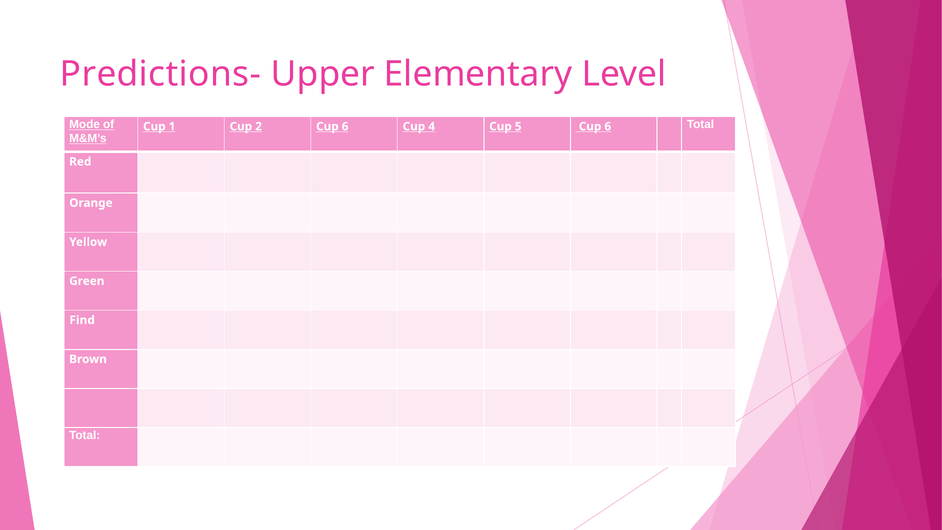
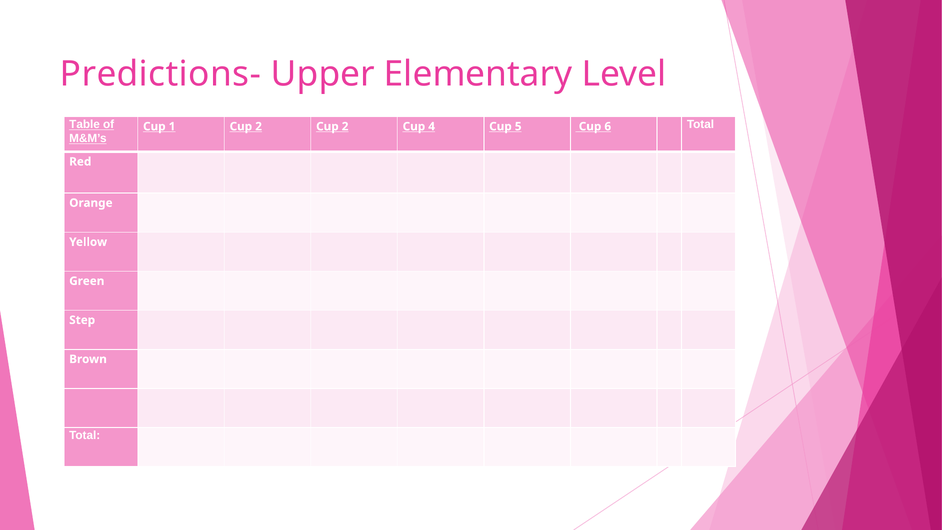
Mode: Mode -> Table
2 Cup 6: 6 -> 2
Find: Find -> Step
